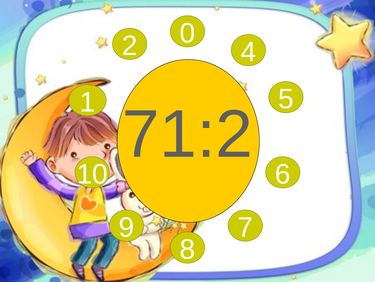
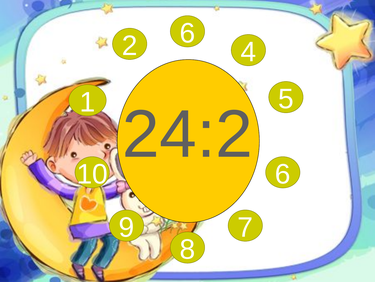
2 0: 0 -> 6
71:2: 71:2 -> 24:2
